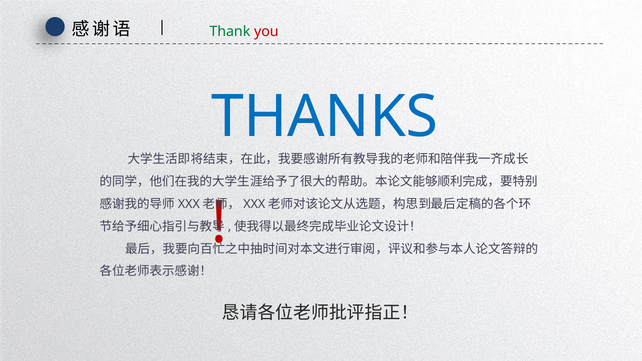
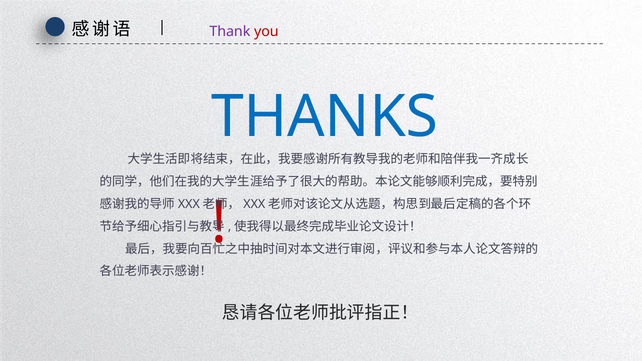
Thank colour: green -> purple
